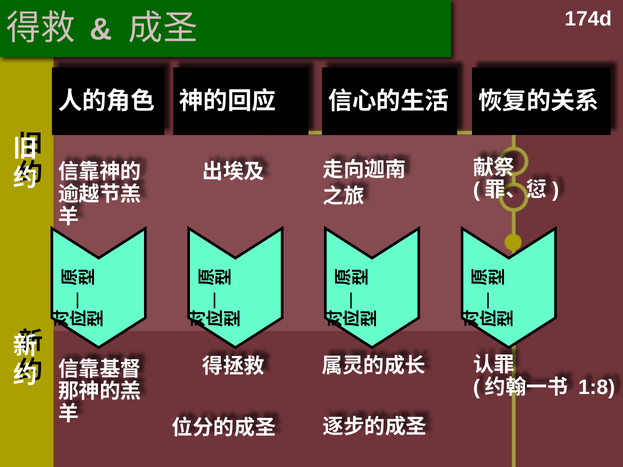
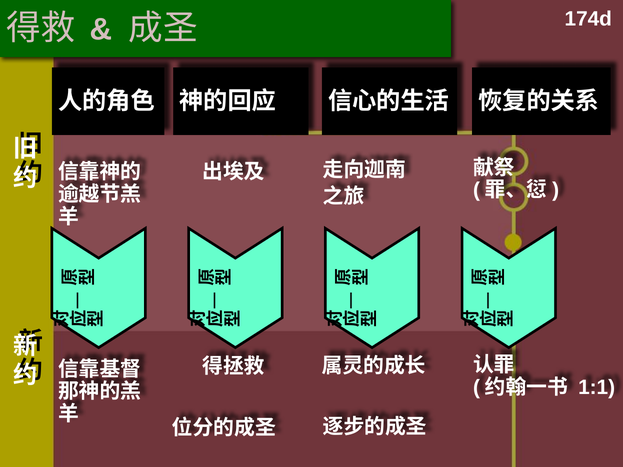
1:8: 1:8 -> 1:1
